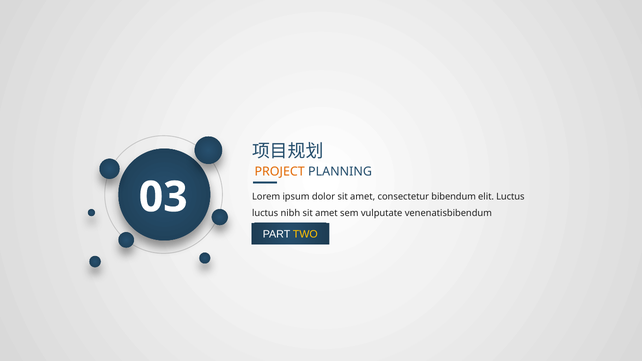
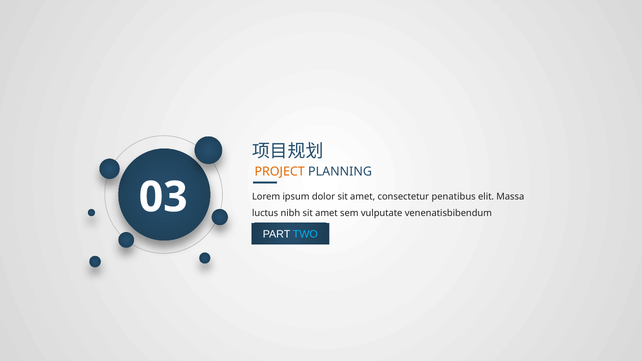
bibendum: bibendum -> penatibus
elit Luctus: Luctus -> Massa
TWO colour: yellow -> light blue
